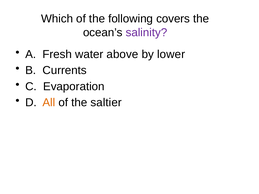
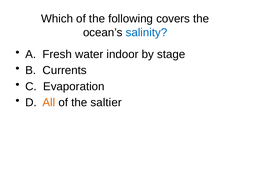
salinity colour: purple -> blue
above: above -> indoor
lower: lower -> stage
